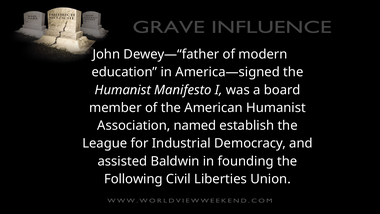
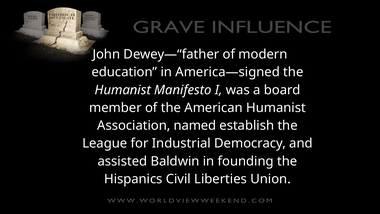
Following: Following -> Hispanics
